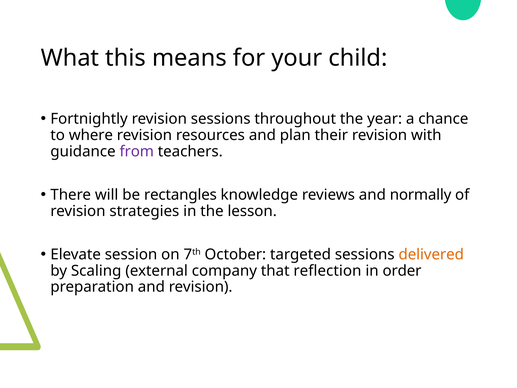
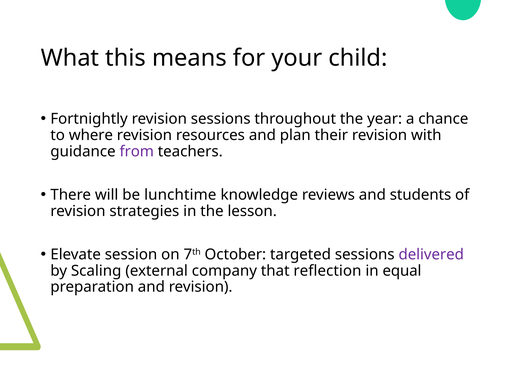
rectangles: rectangles -> lunchtime
normally: normally -> students
delivered colour: orange -> purple
order: order -> equal
